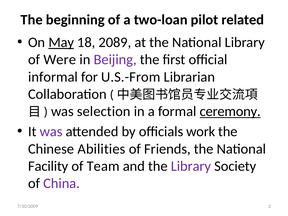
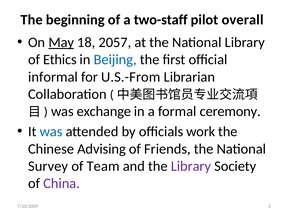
two-loan: two-loan -> two-staff
related: related -> overall
2089: 2089 -> 2057
Were: Were -> Ethics
Beijing colour: purple -> blue
selection: selection -> exchange
ceremony underline: present -> none
was at (51, 132) colour: purple -> blue
Abilities: Abilities -> Advising
Facility: Facility -> Survey
